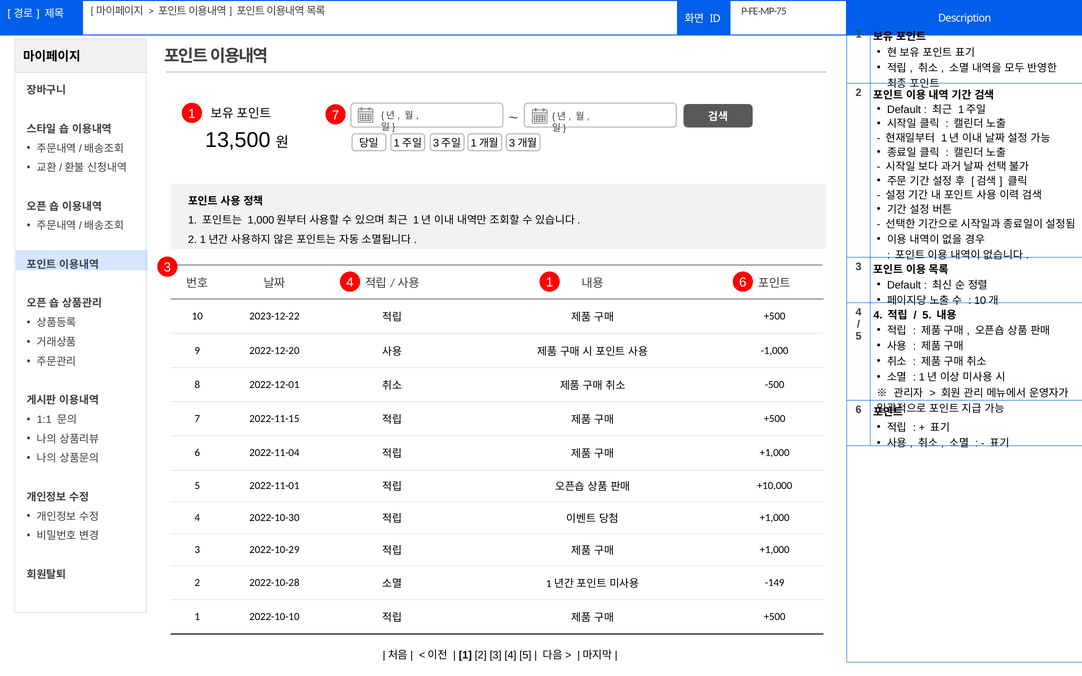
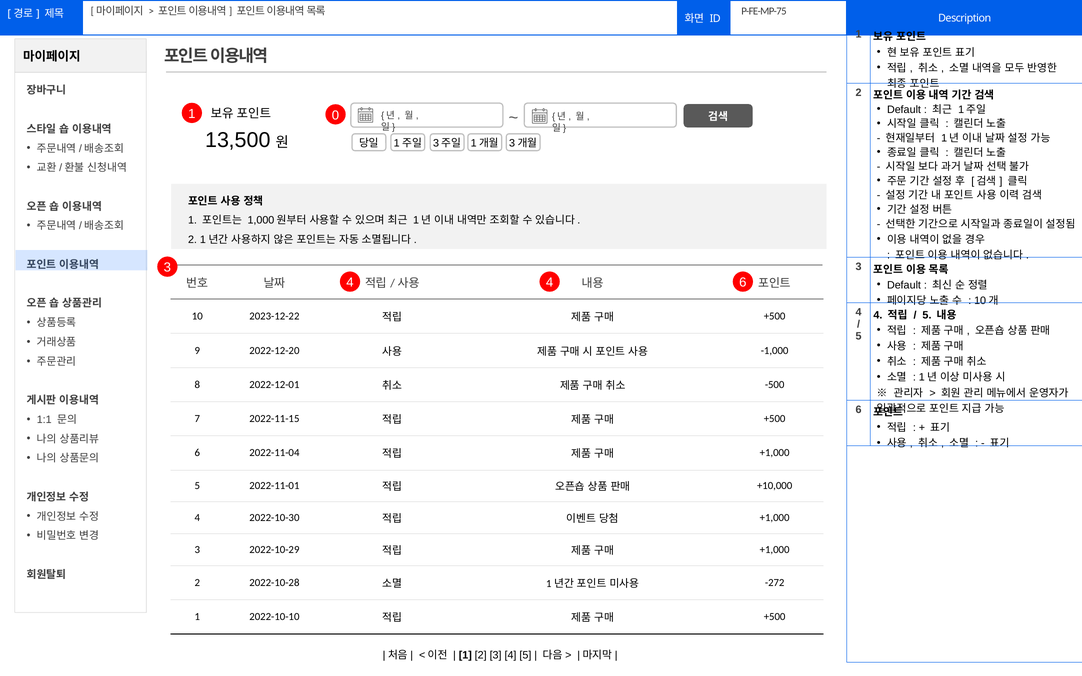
1 7: 7 -> 0
4 1: 1 -> 4
-149: -149 -> -272
